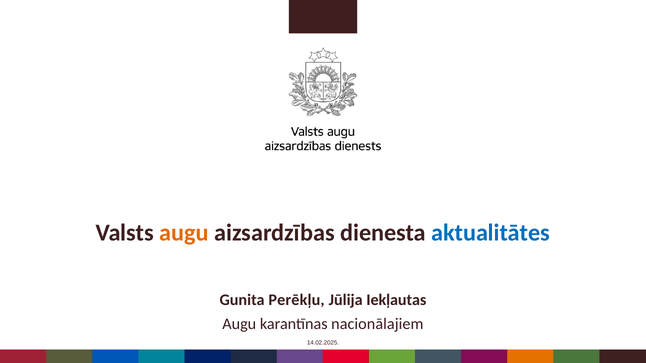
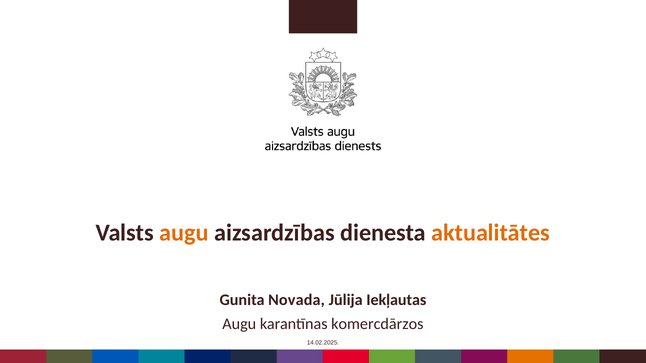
aktualitātes colour: blue -> orange
Perēkļu: Perēkļu -> Novada
nacionālajiem: nacionālajiem -> komercdārzos
